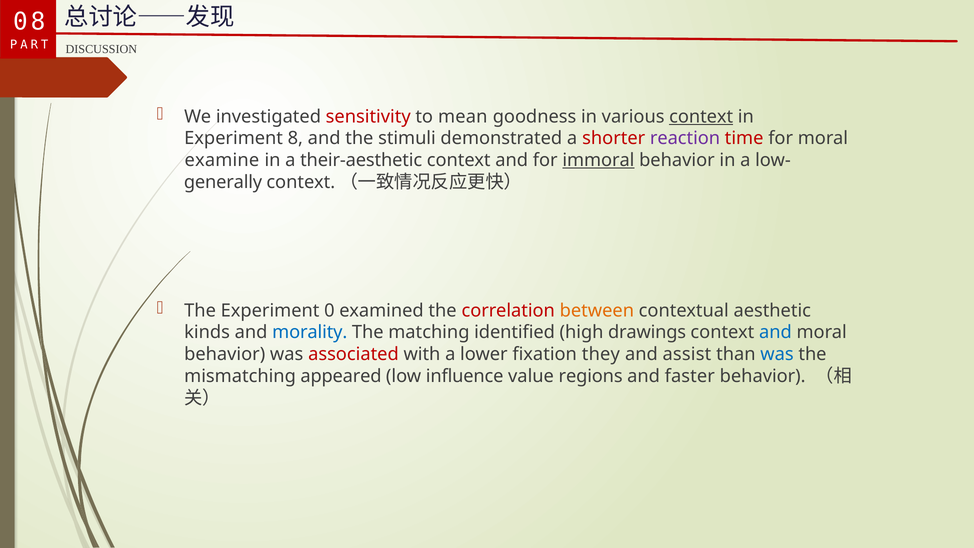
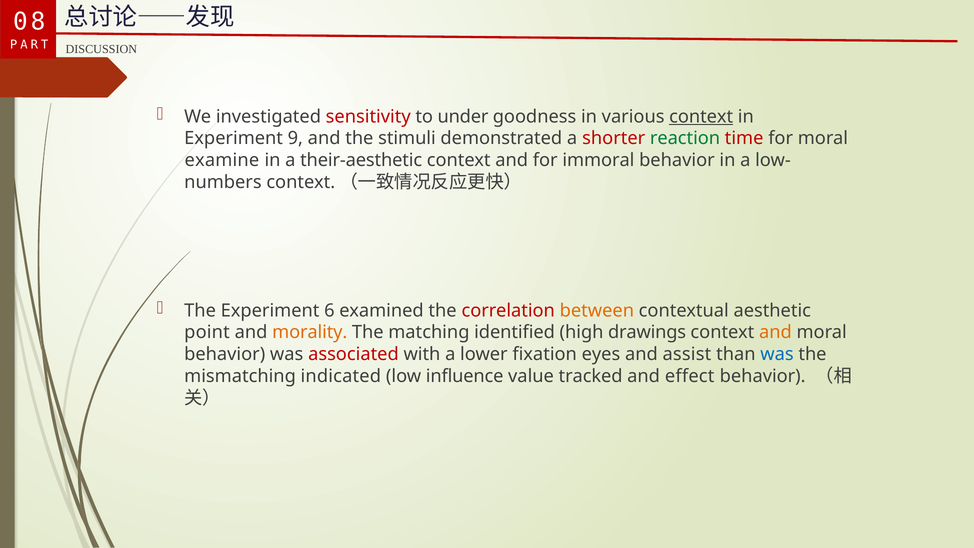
mean: mean -> under
8: 8 -> 9
reaction colour: purple -> green
immoral underline: present -> none
generally: generally -> numbers
0: 0 -> 6
kinds: kinds -> point
morality colour: blue -> orange
and at (775, 332) colour: blue -> orange
they: they -> eyes
appeared: appeared -> indicated
regions: regions -> tracked
faster: faster -> effect
